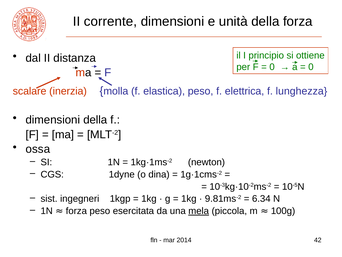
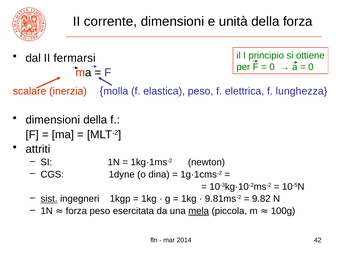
distanza: distanza -> fermarsi
ossa: ossa -> attriti
sist underline: none -> present
6.34: 6.34 -> 9.82
